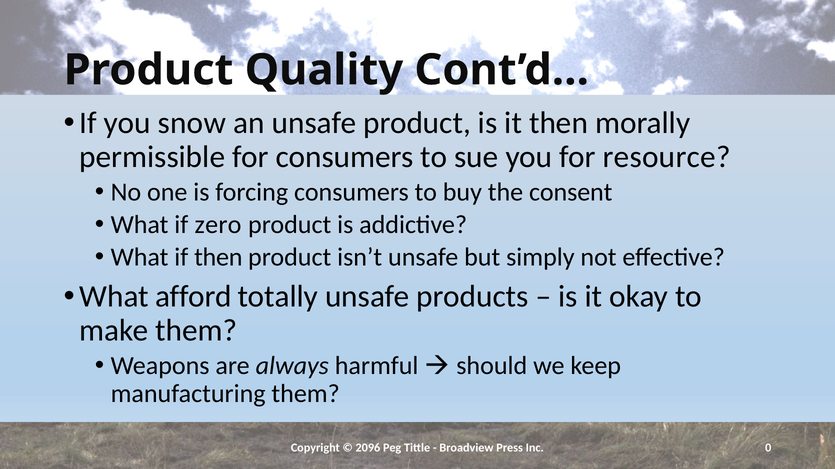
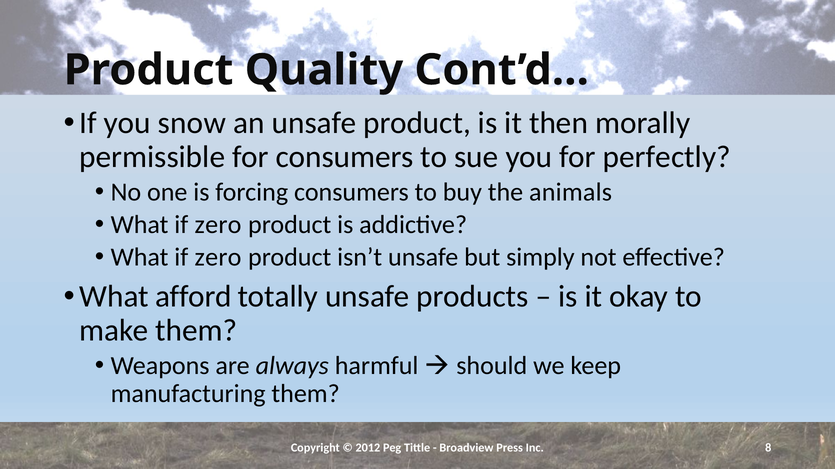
resource: resource -> perfectly
consent: consent -> animals
then at (218, 257): then -> zero
2096: 2096 -> 2012
0: 0 -> 8
